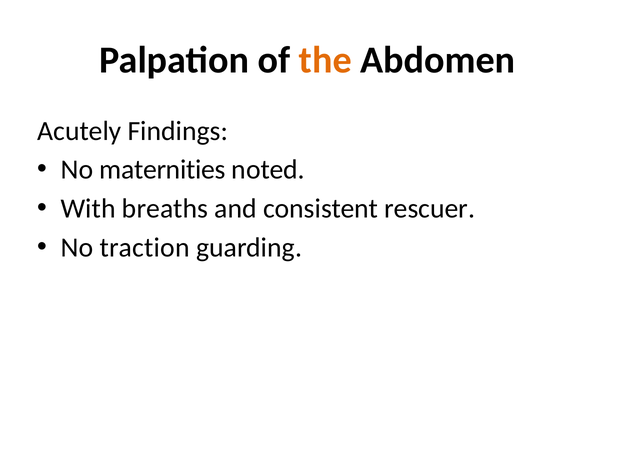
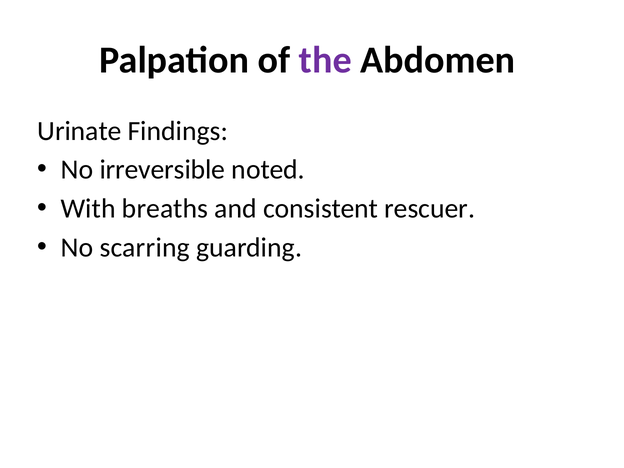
the colour: orange -> purple
Acutely: Acutely -> Urinate
maternities: maternities -> irreversible
traction: traction -> scarring
